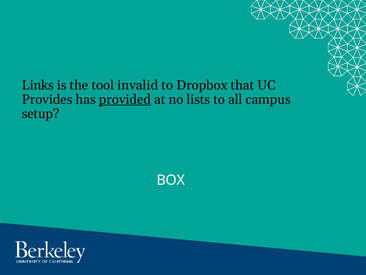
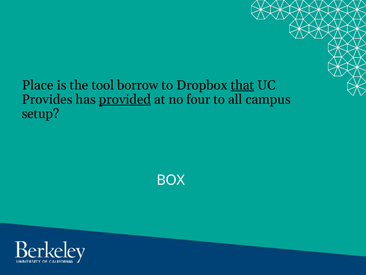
Links: Links -> Place
invalid: invalid -> borrow
that underline: none -> present
lists: lists -> four
